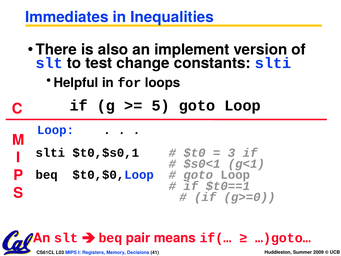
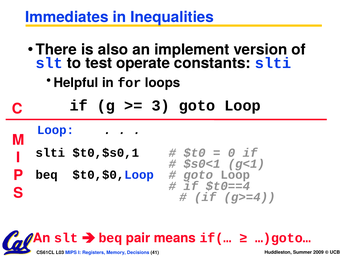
change: change -> operate
5: 5 -> 3
3: 3 -> 0
$t0==1: $t0==1 -> $t0==4
g>=0: g>=0 -> g>=4
